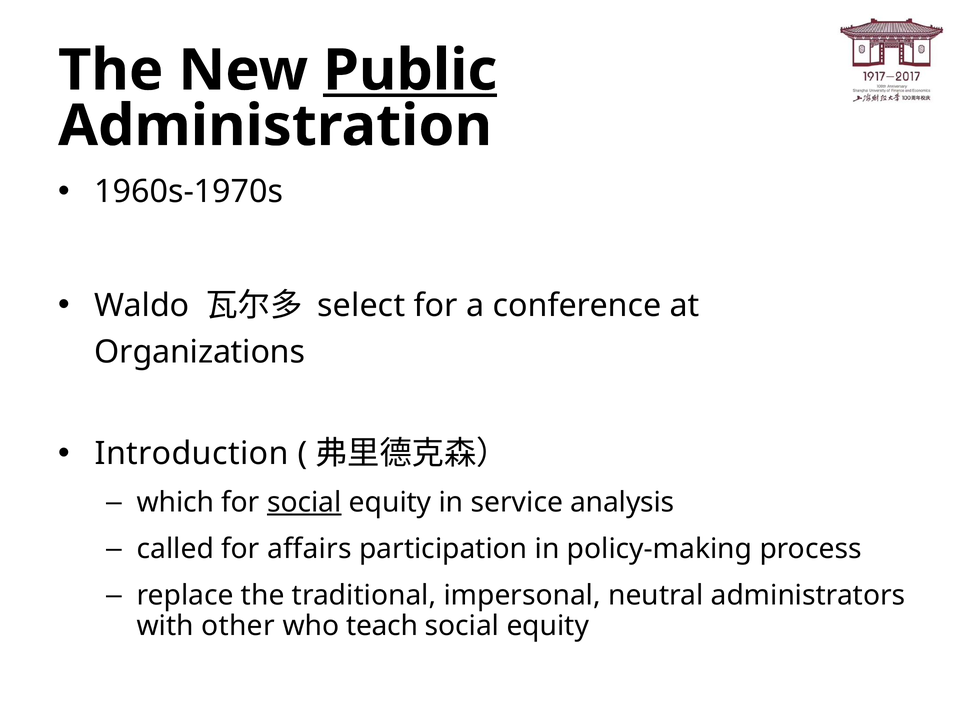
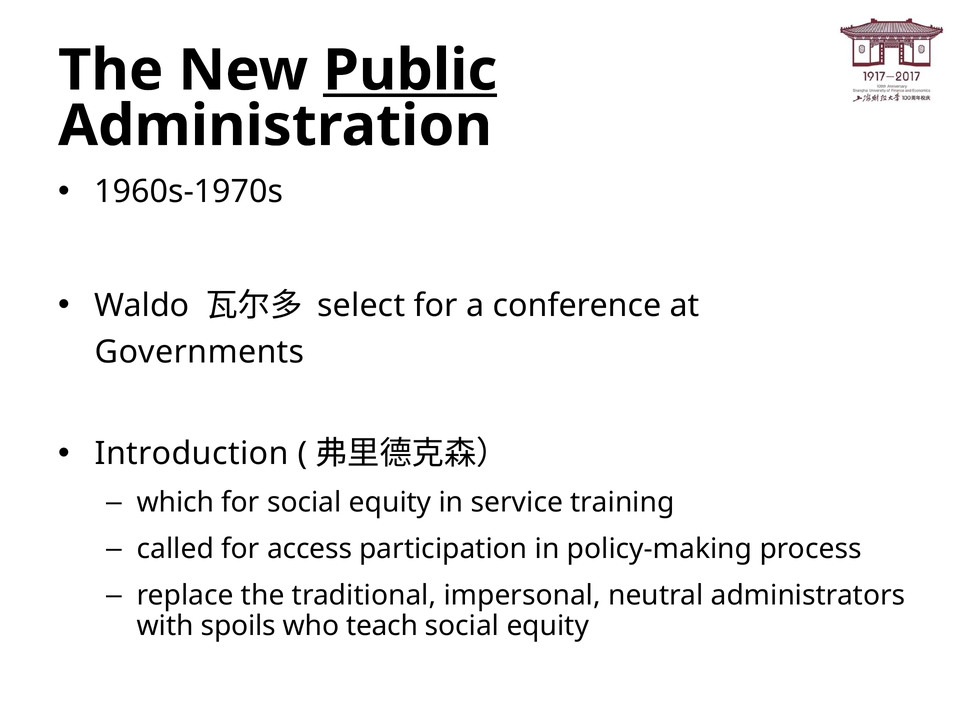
Organizations: Organizations -> Governments
social at (304, 502) underline: present -> none
analysis: analysis -> training
affairs: affairs -> access
other: other -> spoils
